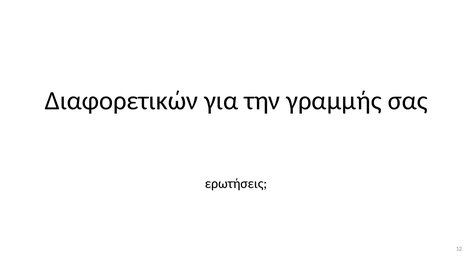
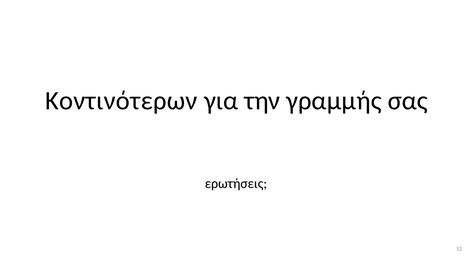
Διαφορετικών: Διαφορετικών -> Κοντινότερων
